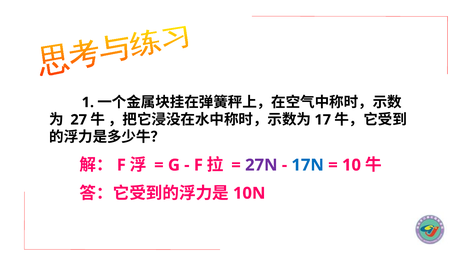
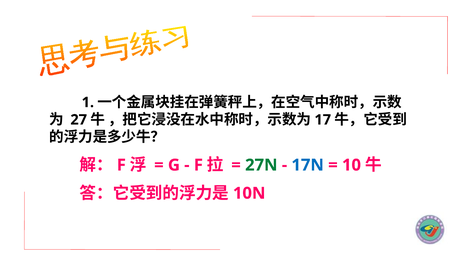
27N colour: purple -> green
